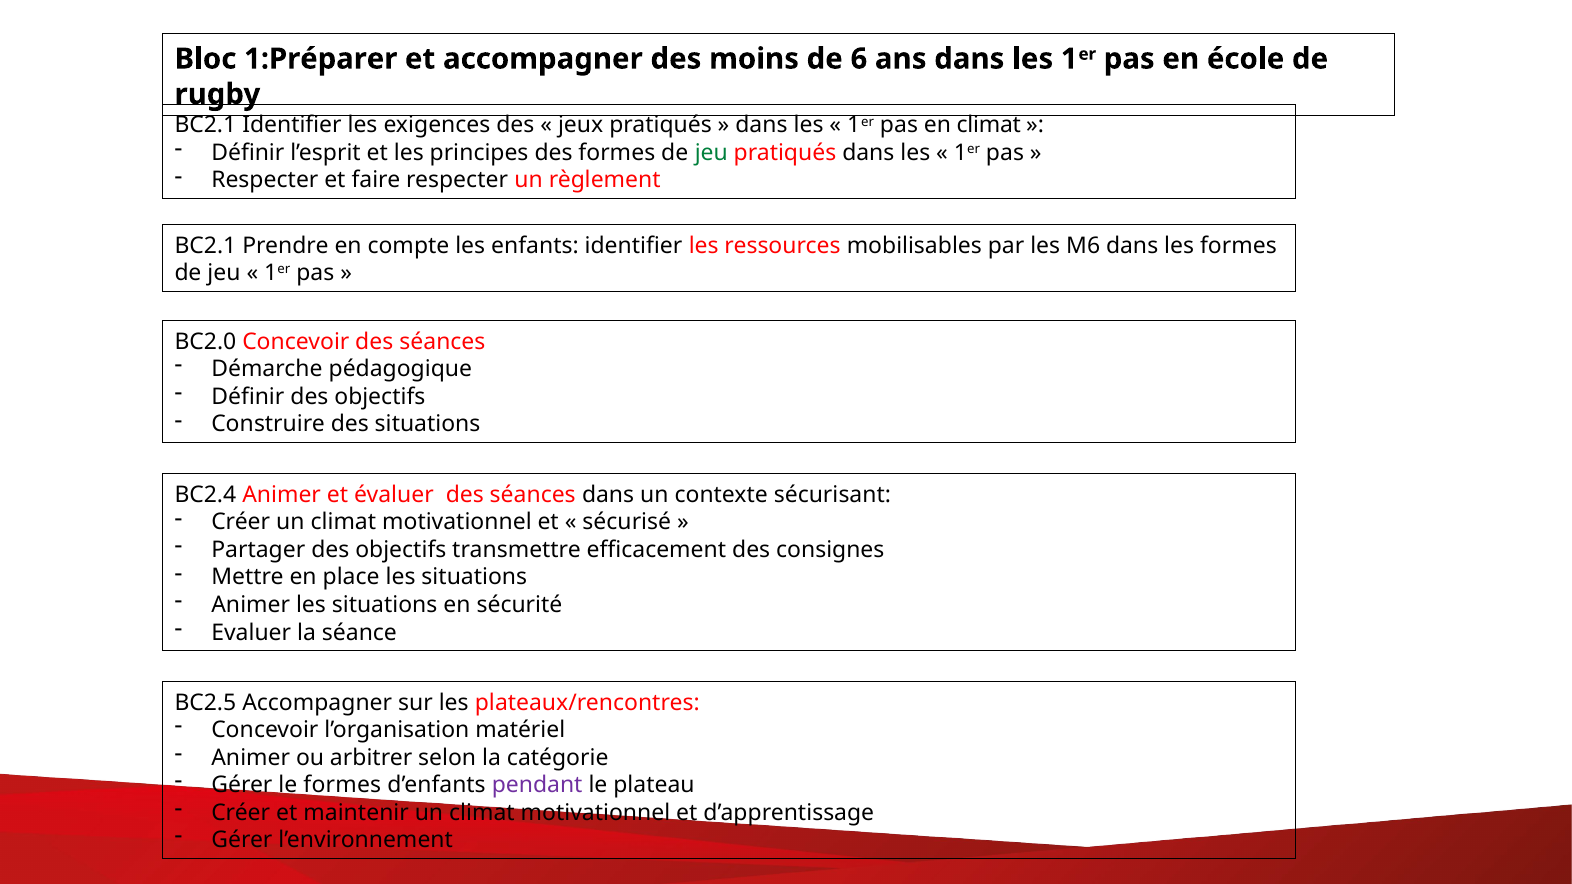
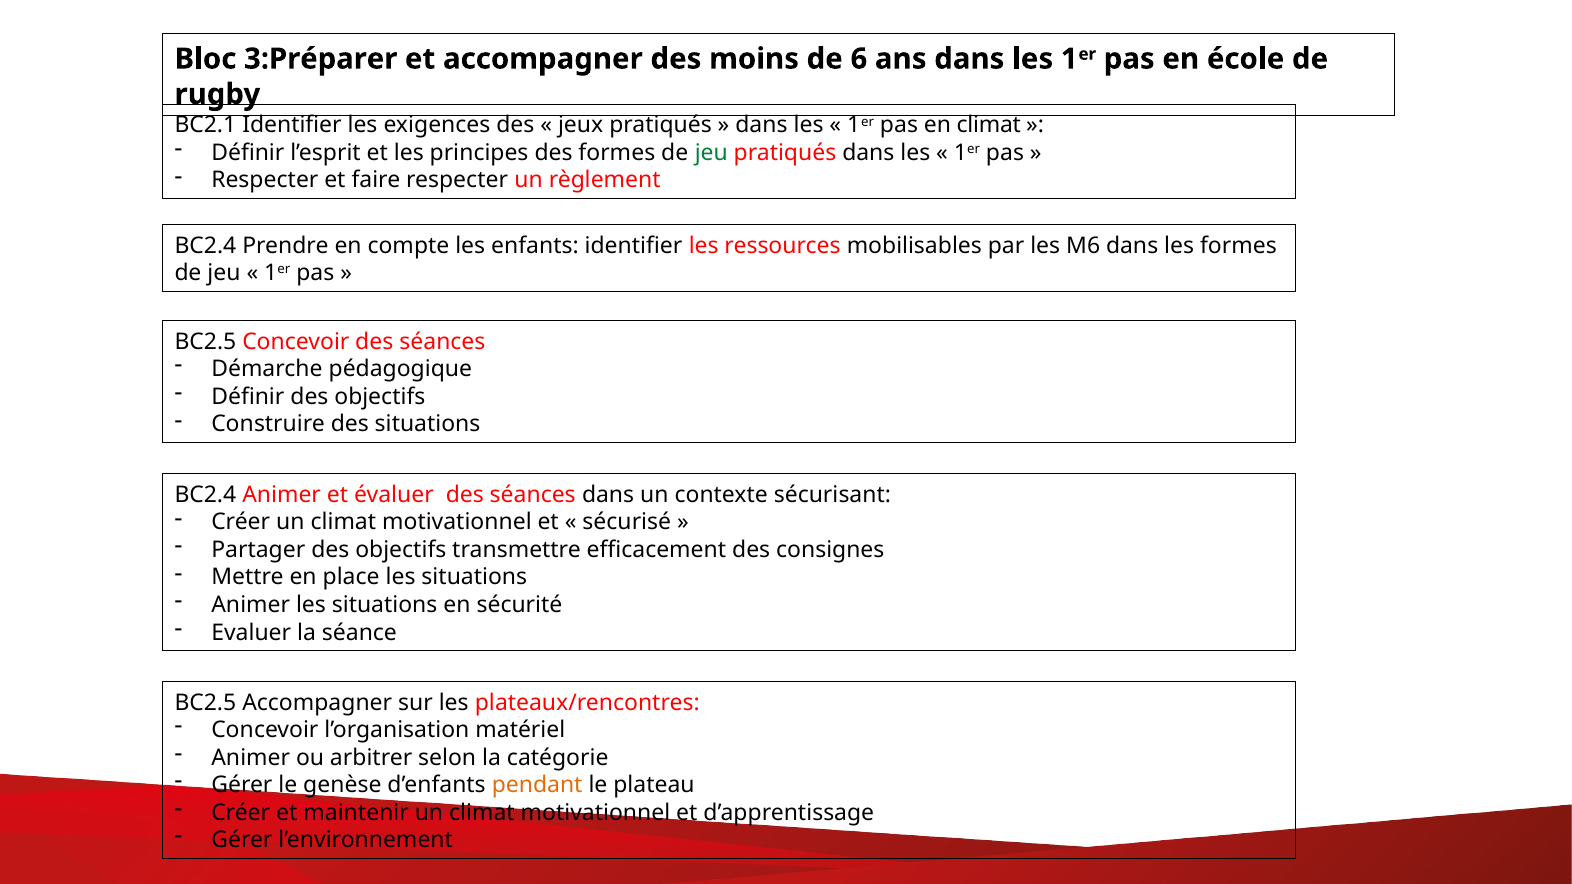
1:Préparer: 1:Préparer -> 3:Préparer
BC2.1 at (205, 246): BC2.1 -> BC2.4
BC2.0 at (205, 342): BC2.0 -> BC2.5
le formes: formes -> genèse
pendant colour: purple -> orange
